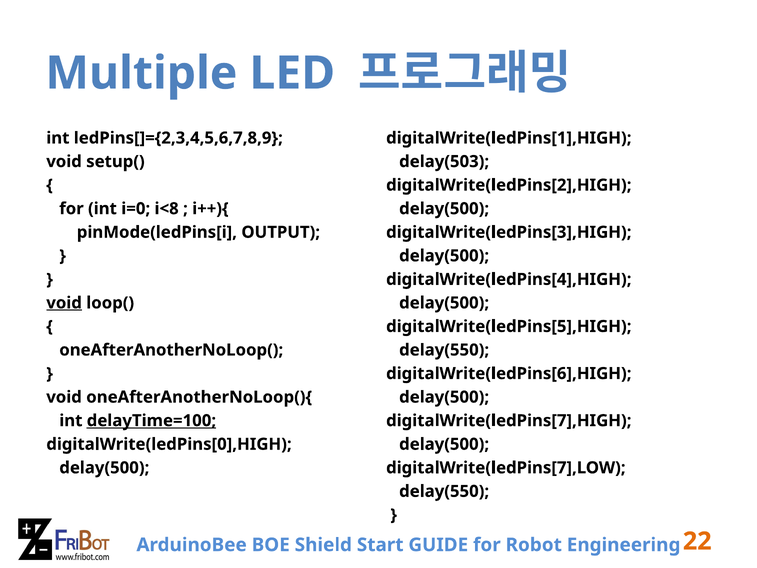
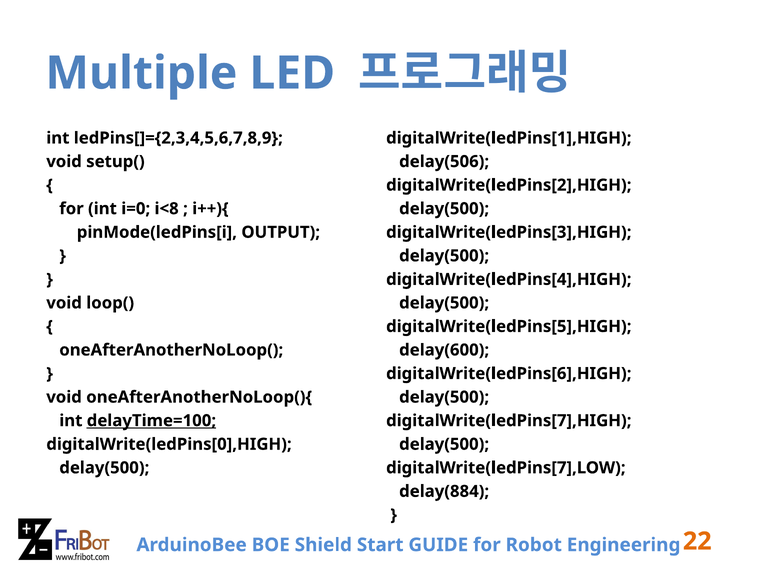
delay(503: delay(503 -> delay(506
void at (64, 303) underline: present -> none
delay(550 at (444, 350): delay(550 -> delay(600
delay(550 at (444, 491): delay(550 -> delay(884
